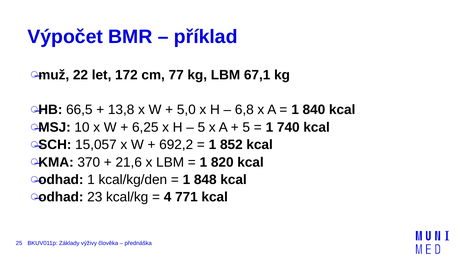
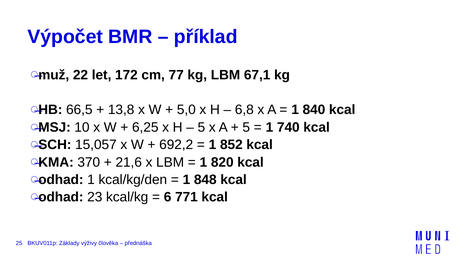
4: 4 -> 6
